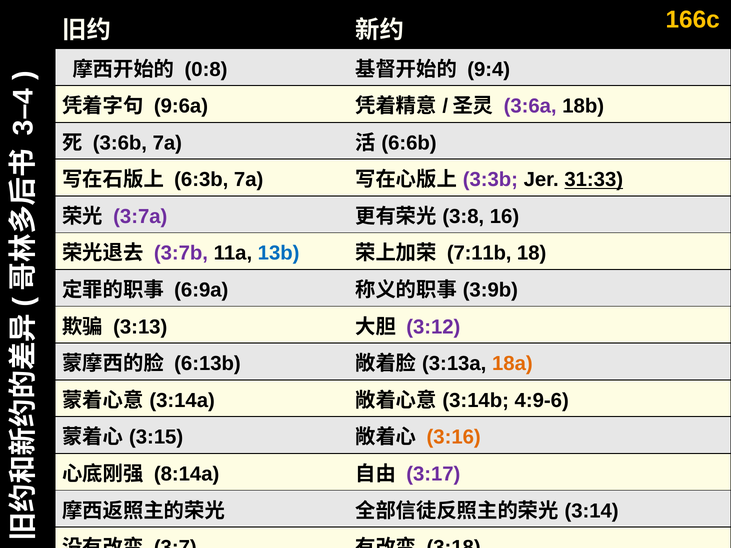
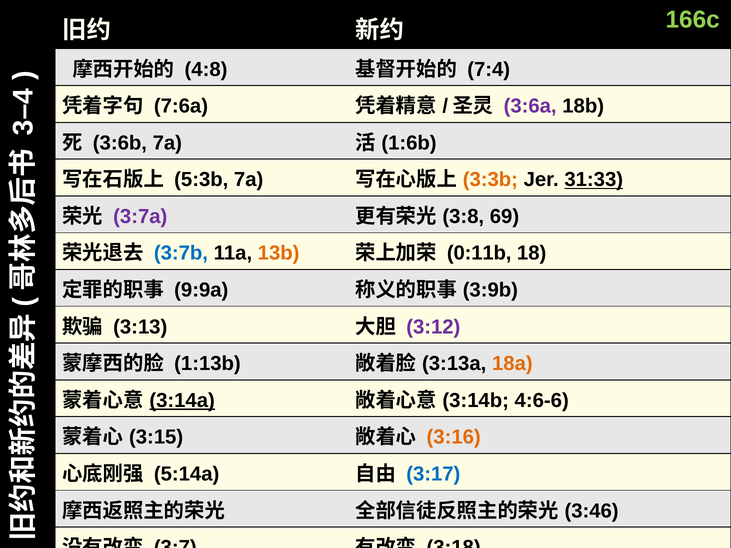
166c colour: yellow -> light green
0:8: 0:8 -> 4:8
9:4: 9:4 -> 7:4
9:6a: 9:6a -> 7:6a
6:6b: 6:6b -> 1:6b
6:3b: 6:3b -> 5:3b
3:3b colour: purple -> orange
16: 16 -> 69
3:7b colour: purple -> blue
13b colour: blue -> orange
7:11b: 7:11b -> 0:11b
6:9a: 6:9a -> 9:9a
6:13b: 6:13b -> 1:13b
3:14a underline: none -> present
4:9-6: 4:9-6 -> 4:6-6
8:14a: 8:14a -> 5:14a
3:17 colour: purple -> blue
3:14: 3:14 -> 3:46
